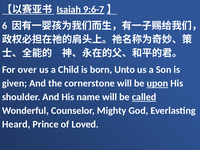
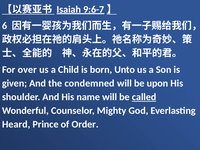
cornerstone: cornerstone -> condemned
upon underline: present -> none
Loved: Loved -> Order
